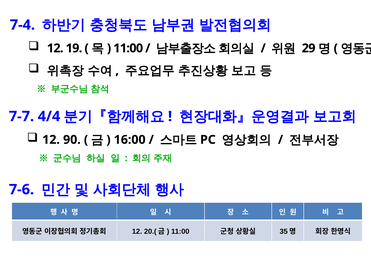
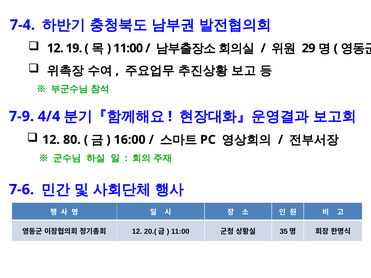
7-7: 7-7 -> 7-9
90: 90 -> 80
